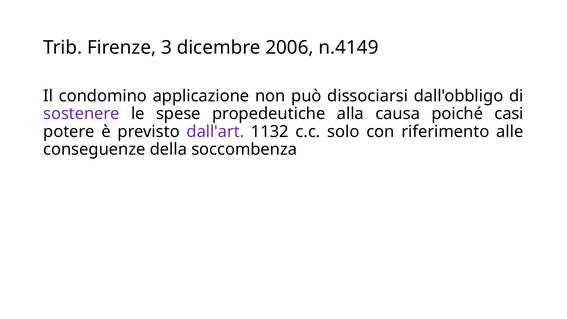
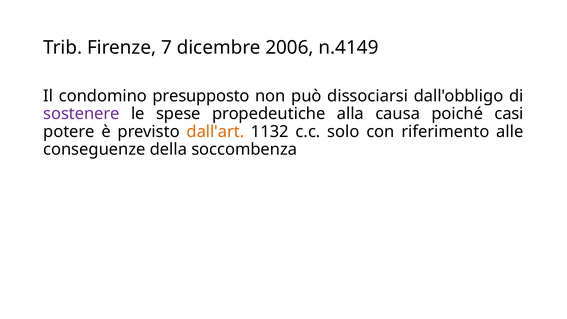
3: 3 -> 7
applicazione: applicazione -> presupposto
dall'art colour: purple -> orange
